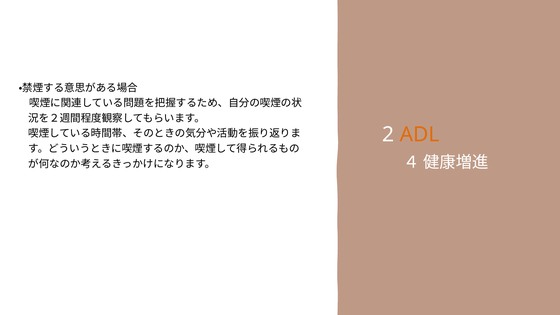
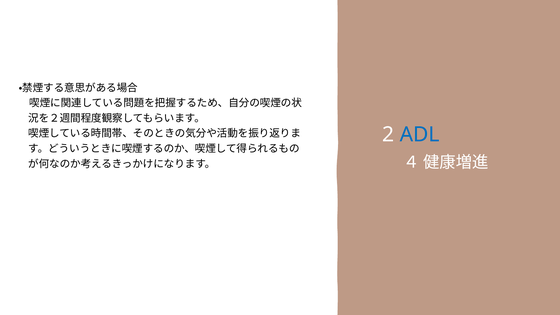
ADL colour: orange -> blue
